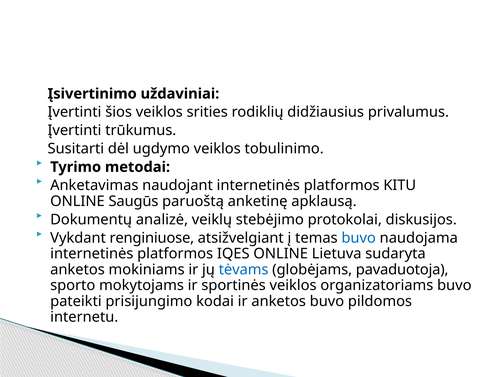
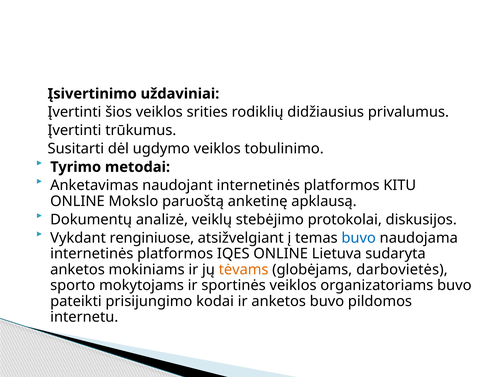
Saugūs: Saugūs -> Mokslo
tėvams colour: blue -> orange
pavaduotoja: pavaduotoja -> darbovietės
